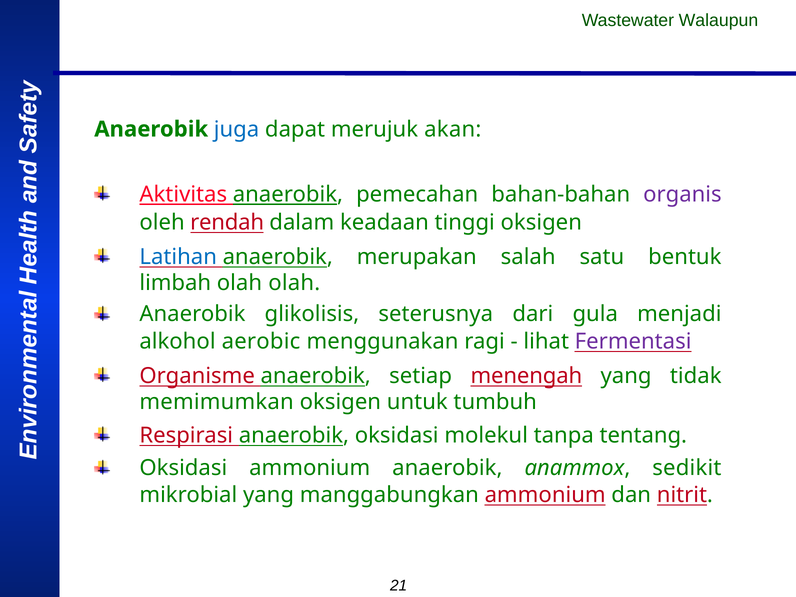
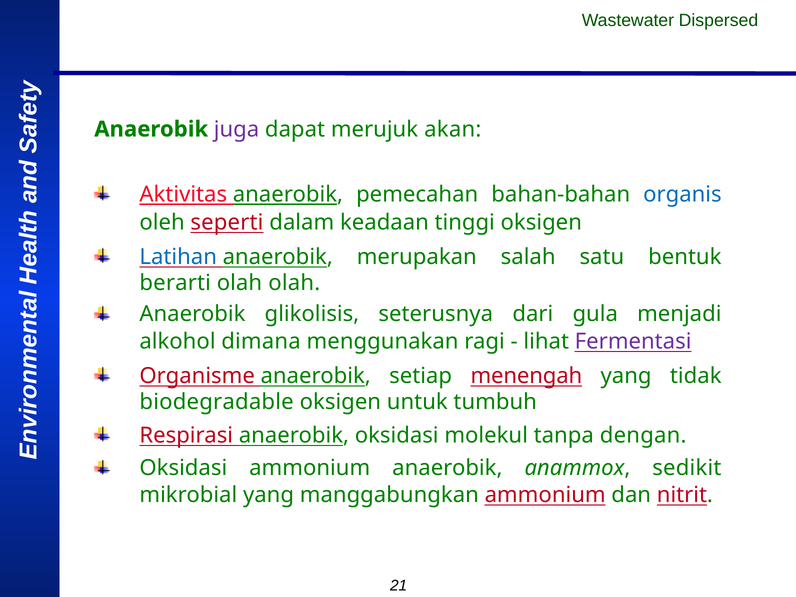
Walaupun: Walaupun -> Dispersed
juga colour: blue -> purple
organis colour: purple -> blue
rendah: rendah -> seperti
limbah: limbah -> berarti
aerobic: aerobic -> dimana
memimumkan: memimumkan -> biodegradable
tentang: tentang -> dengan
